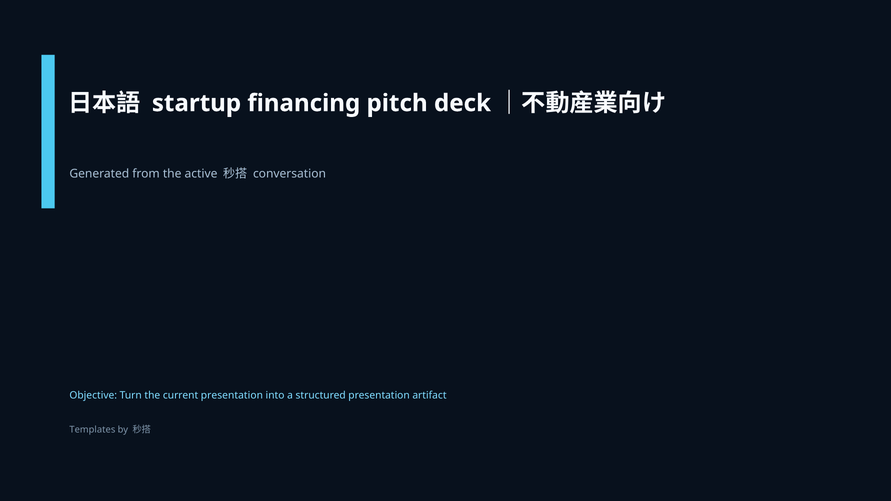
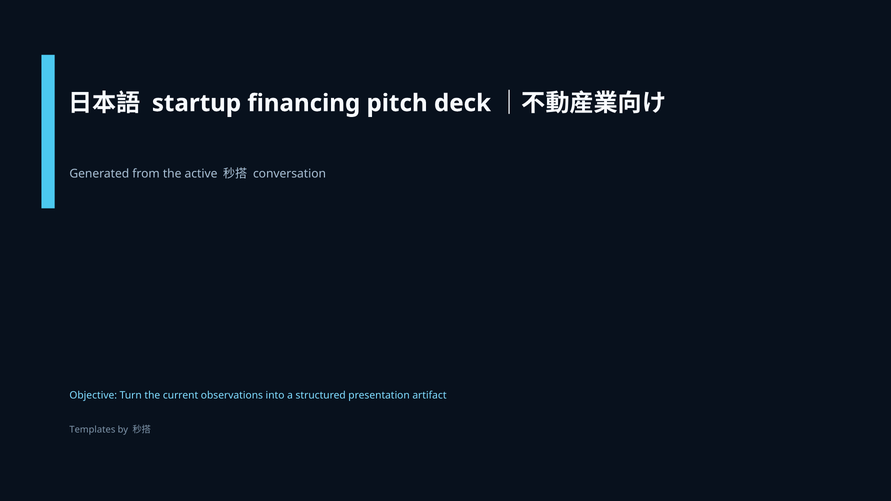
current presentation: presentation -> observations
